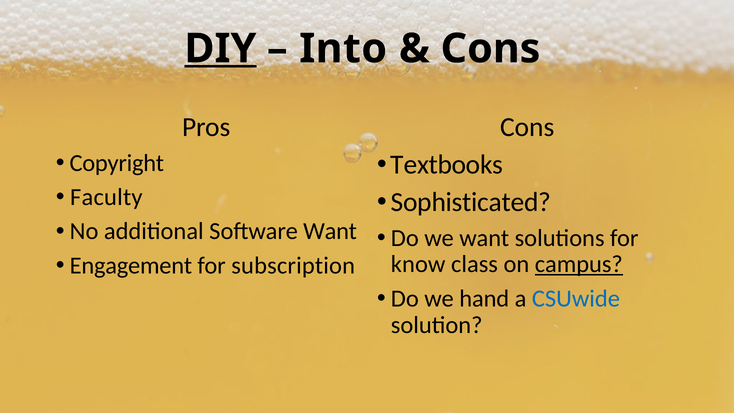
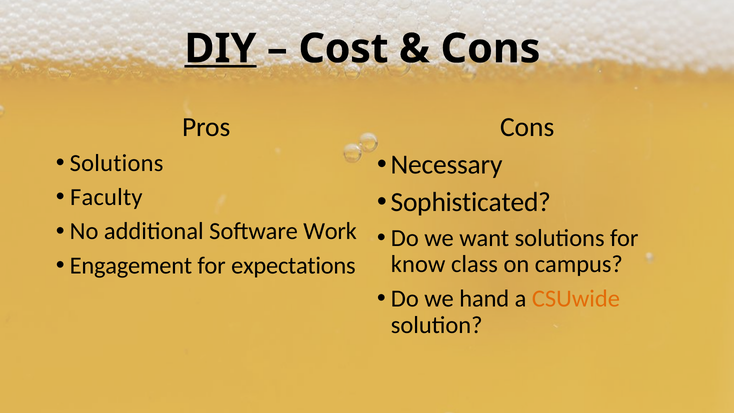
Into: Into -> Cost
Copyright at (117, 163): Copyright -> Solutions
Textbooks: Textbooks -> Necessary
Software Want: Want -> Work
subscription: subscription -> expectations
campus underline: present -> none
CSUwide colour: blue -> orange
